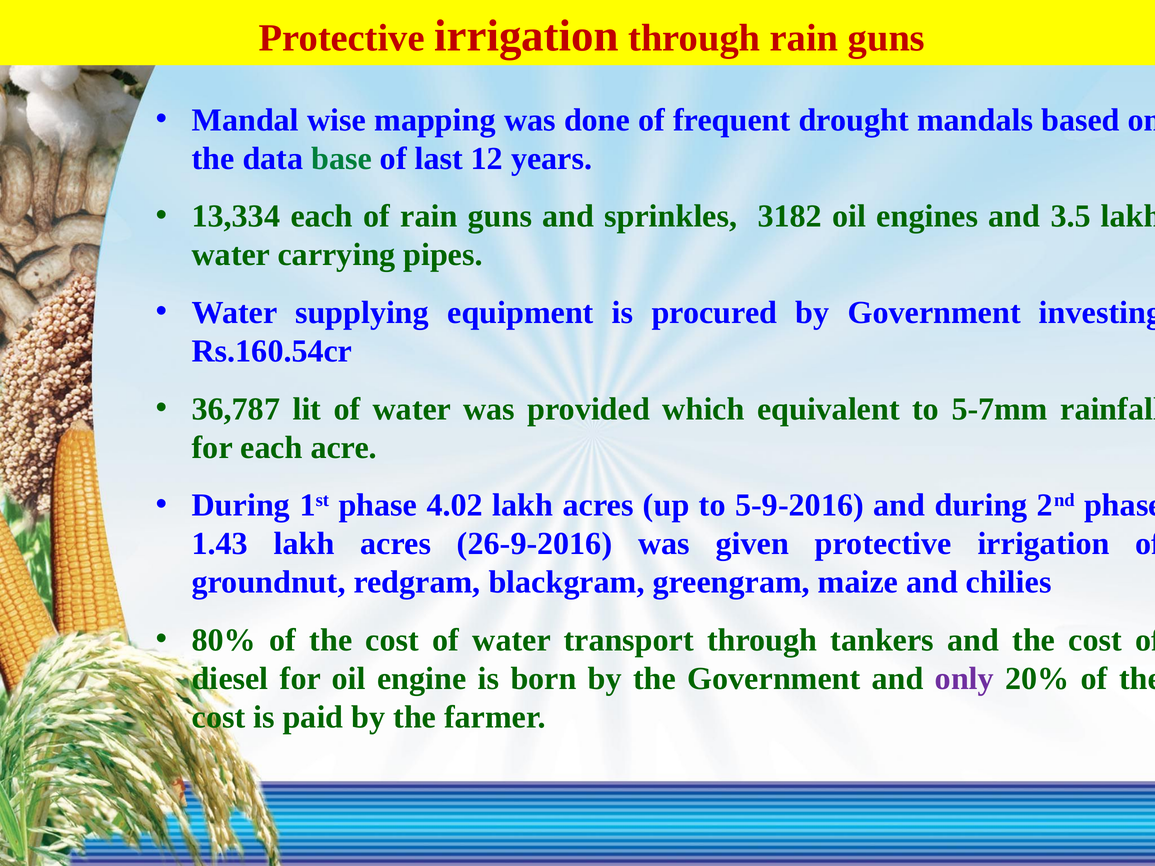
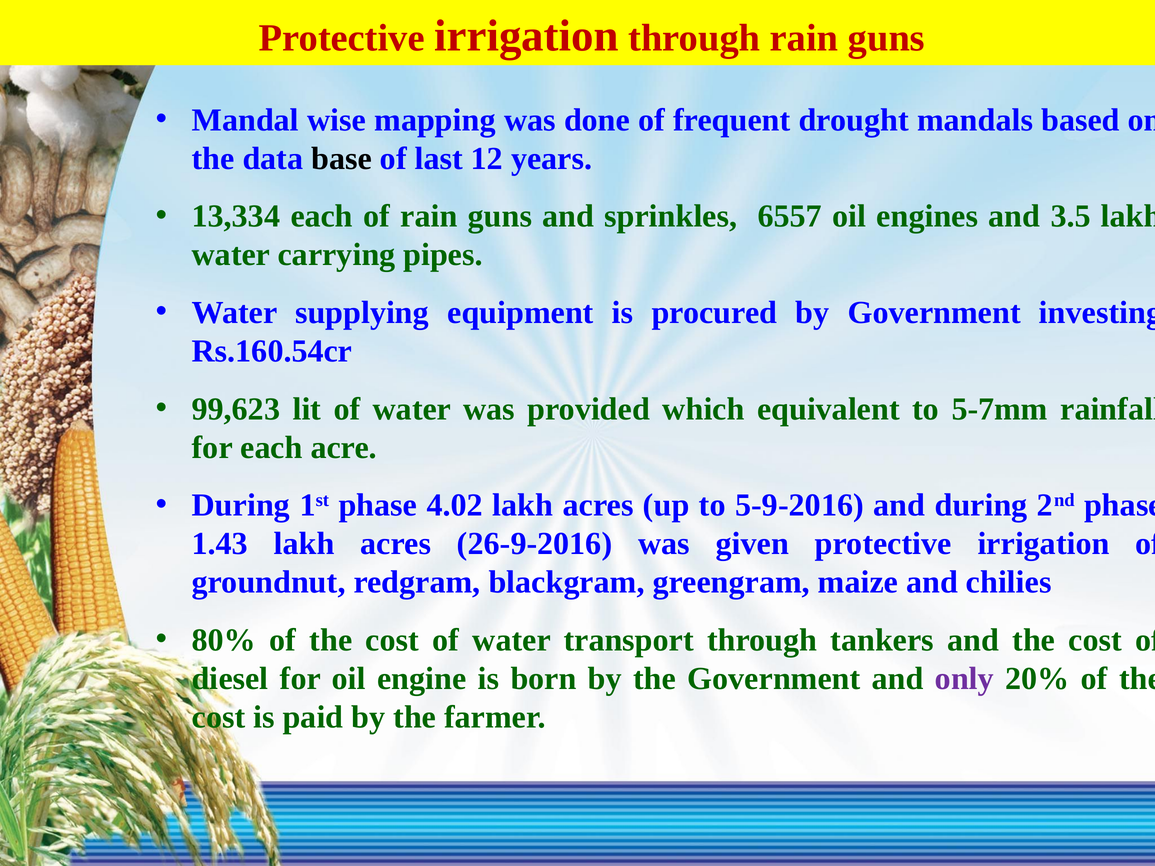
base colour: green -> black
3182: 3182 -> 6557
36,787: 36,787 -> 99,623
